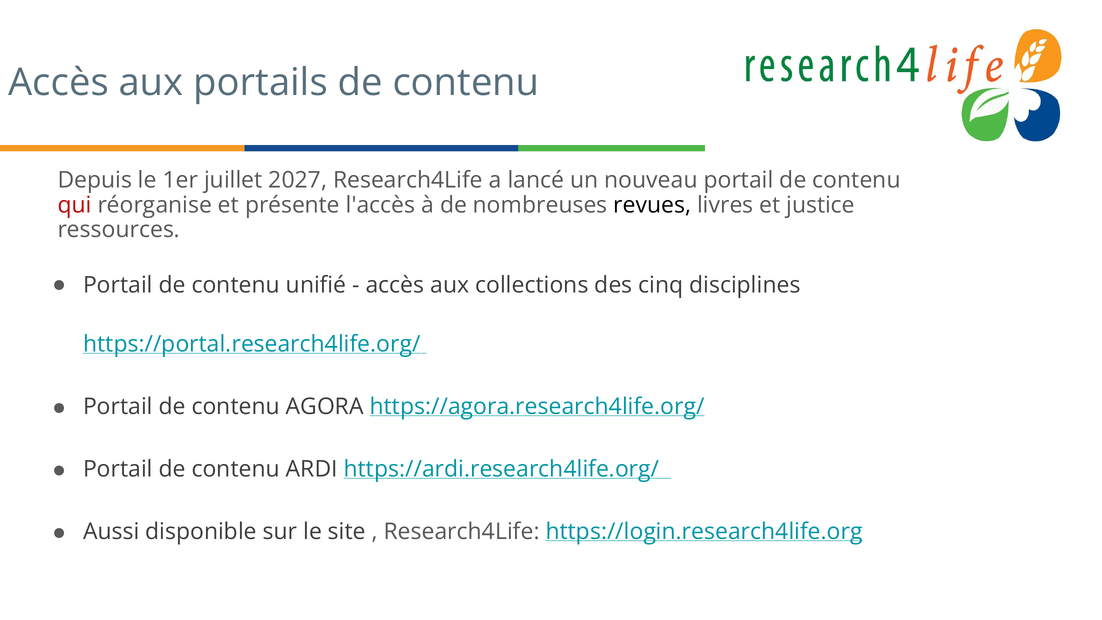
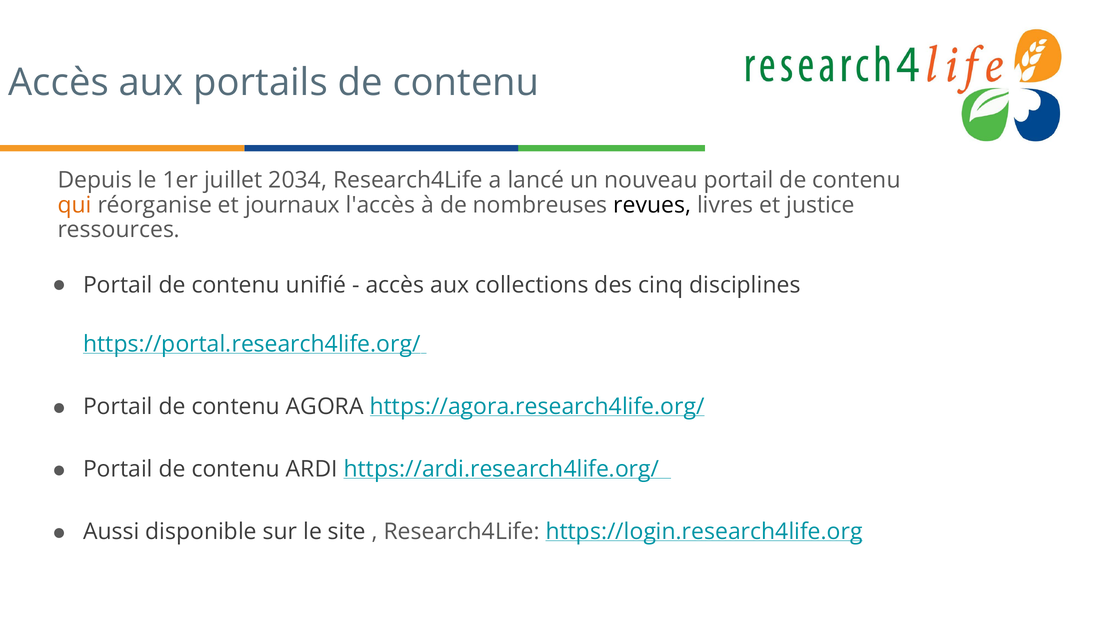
2027: 2027 -> 2034
qui colour: red -> orange
présente: présente -> journaux
